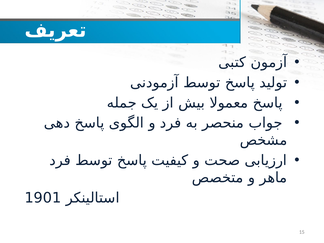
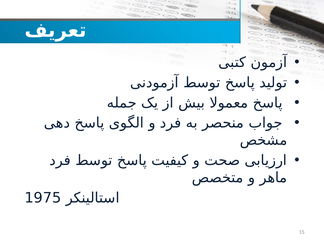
1901: 1901 -> 1975
